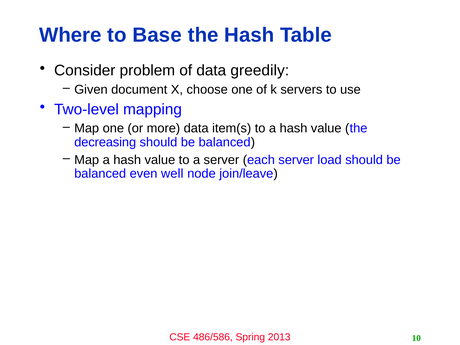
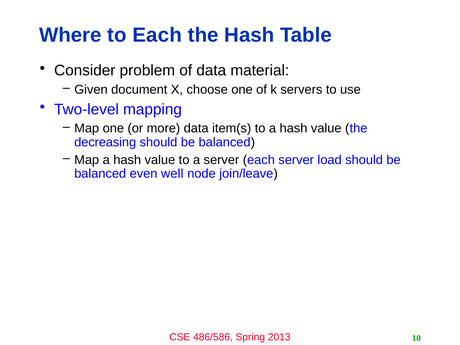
to Base: Base -> Each
greedily: greedily -> material
